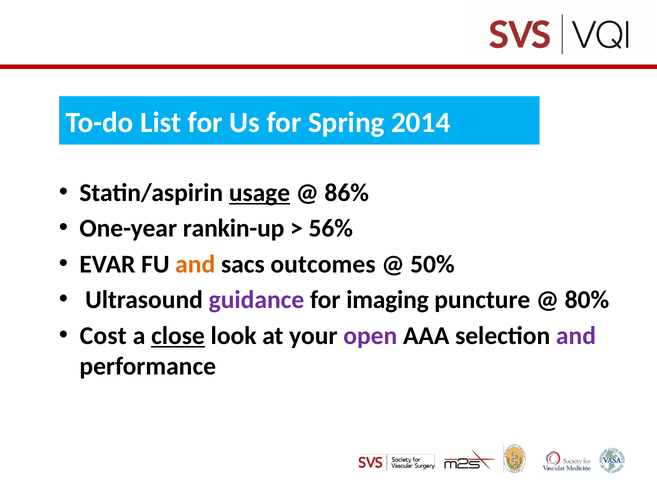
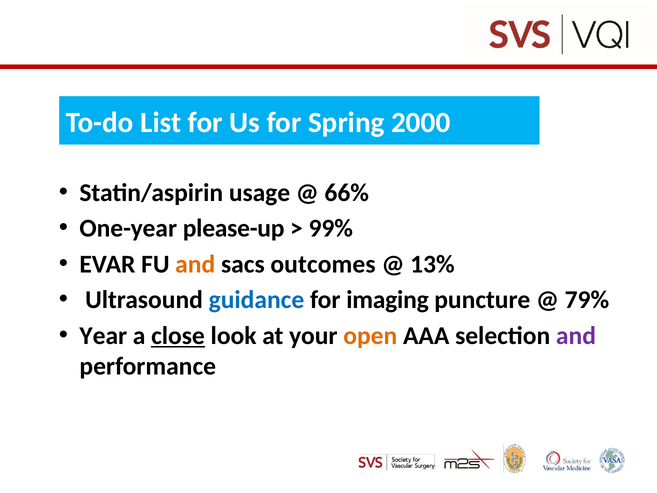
2014: 2014 -> 2000
usage underline: present -> none
86%: 86% -> 66%
rankin-up: rankin-up -> please-up
56%: 56% -> 99%
50%: 50% -> 13%
guidance colour: purple -> blue
80%: 80% -> 79%
Cost: Cost -> Year
open colour: purple -> orange
